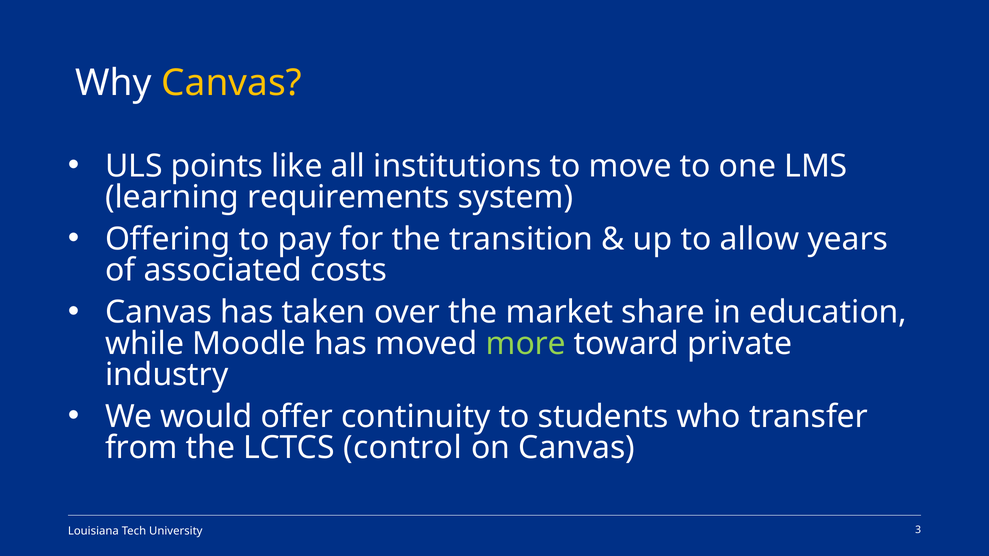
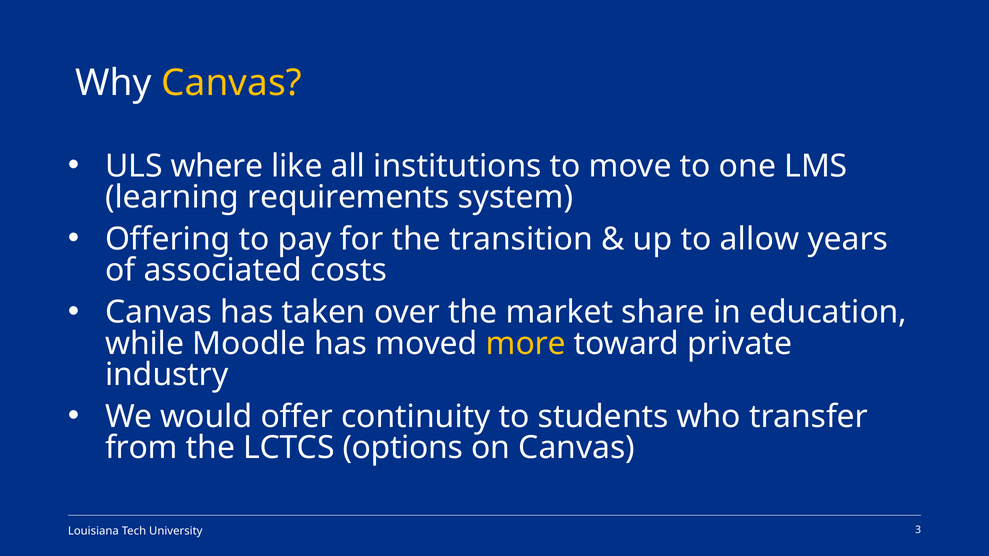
points: points -> where
more colour: light green -> yellow
control: control -> options
